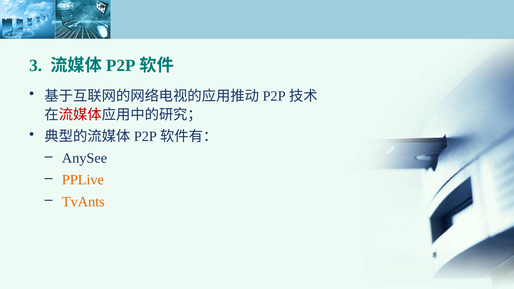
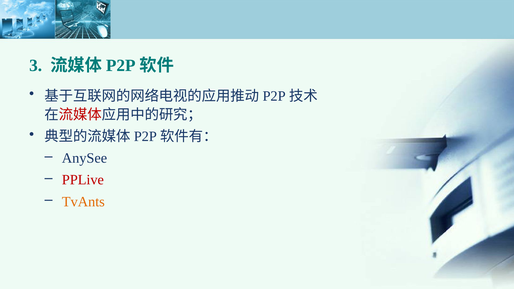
PPLive colour: orange -> red
